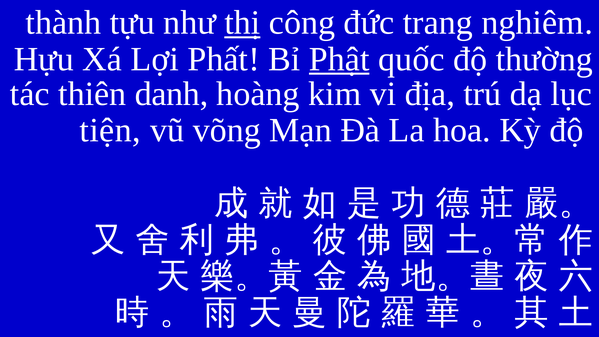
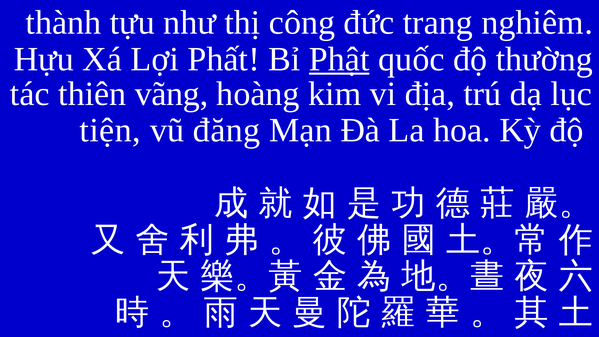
thị underline: present -> none
danh: danh -> vãng
võng: võng -> đăng
